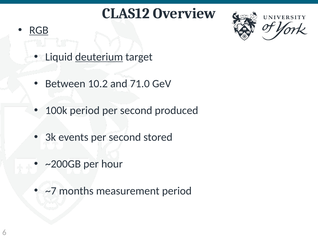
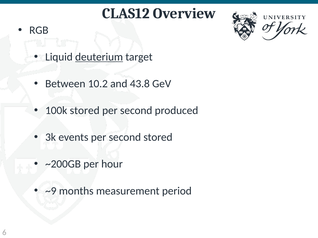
RGB underline: present -> none
71.0: 71.0 -> 43.8
100k period: period -> stored
~7: ~7 -> ~9
